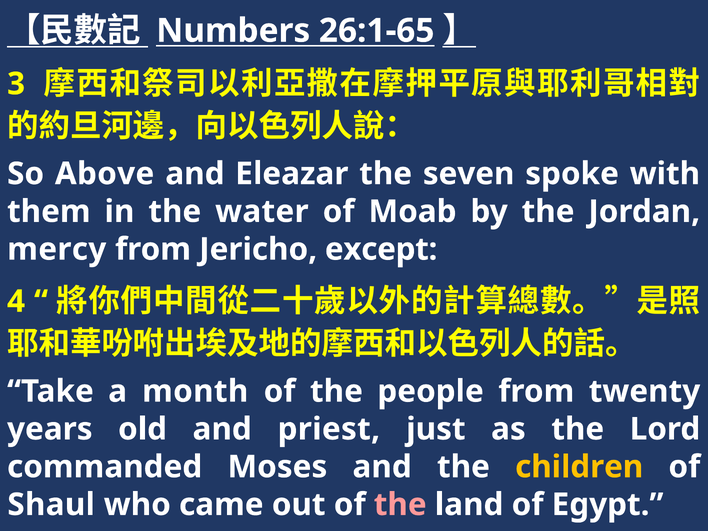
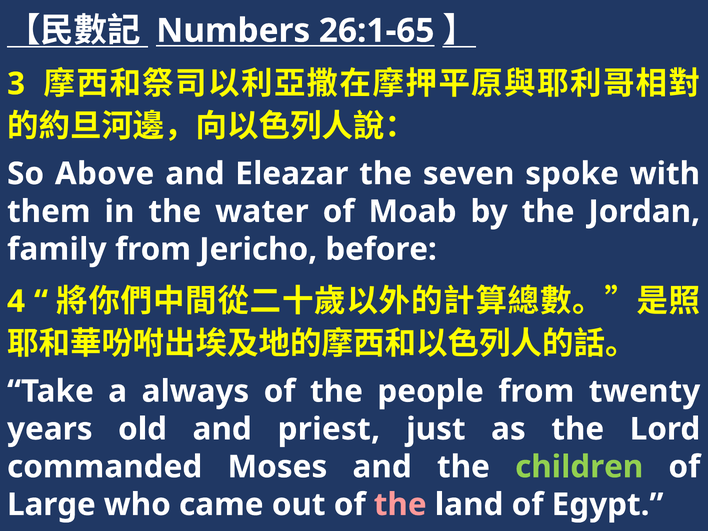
mercy: mercy -> family
except: except -> before
month: month -> always
children colour: yellow -> light green
Shaul: Shaul -> Large
